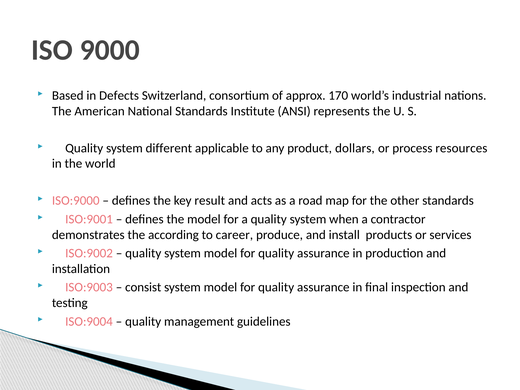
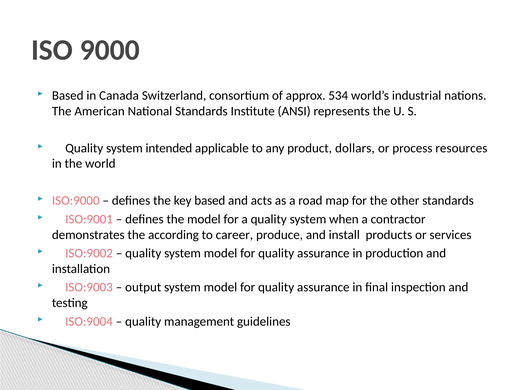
Defects: Defects -> Canada
170: 170 -> 534
different: different -> intended
key result: result -> based
consist: consist -> output
